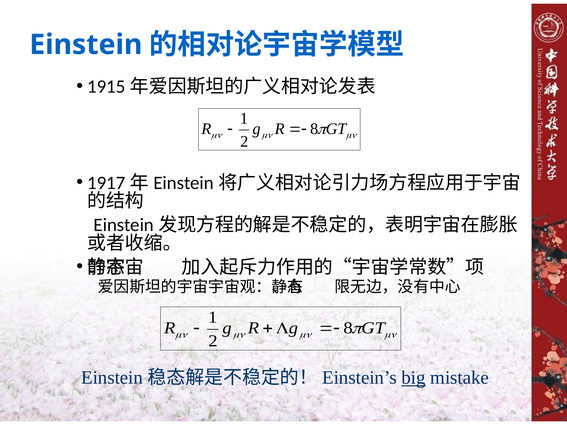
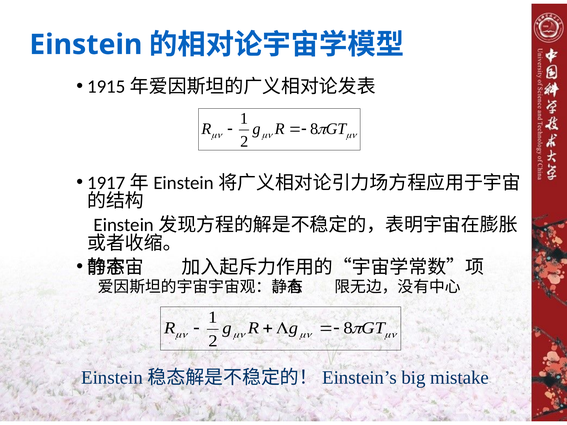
big underline: present -> none
